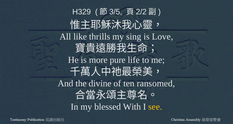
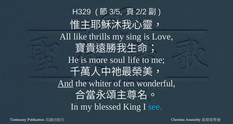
pure: pure -> soul
And underline: none -> present
divine: divine -> whiter
ransomed: ransomed -> wonderful
With: With -> King
see colour: yellow -> light blue
